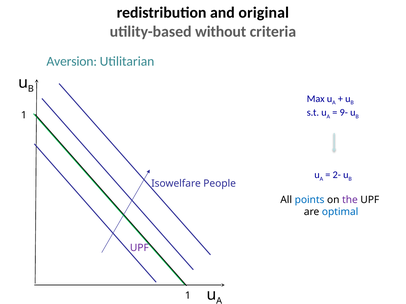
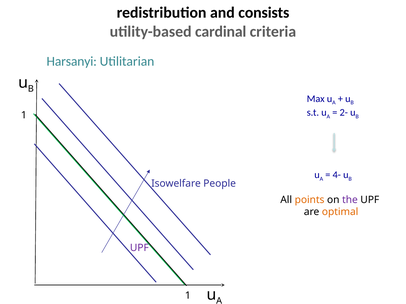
original: original -> consists
without: without -> cardinal
Aversion: Aversion -> Harsanyi
9-: 9- -> 2-
2-: 2- -> 4-
points colour: blue -> orange
optimal colour: blue -> orange
